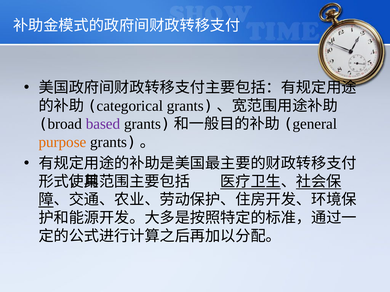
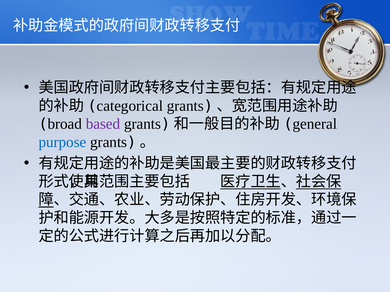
purpose colour: orange -> blue
